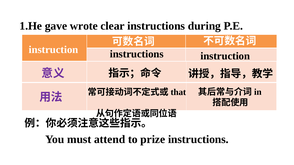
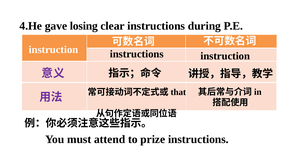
1.He: 1.He -> 4.He
wrote: wrote -> losing
